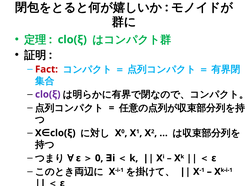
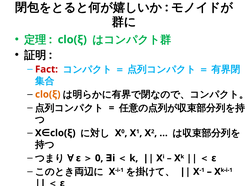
clo(ξ at (48, 94) colour: purple -> orange
